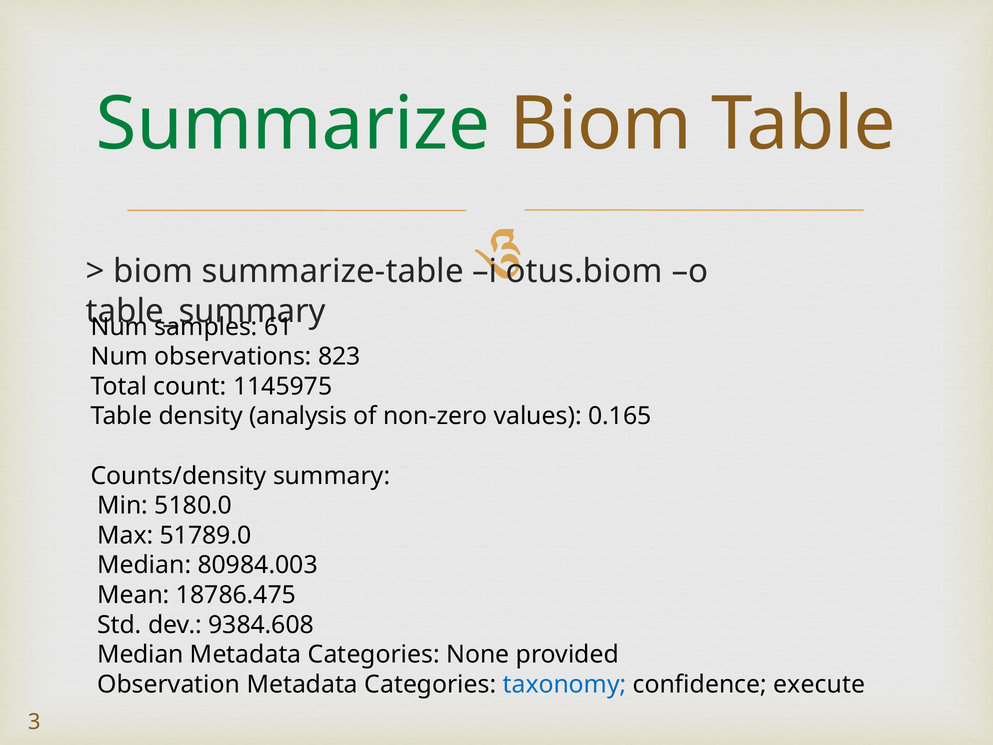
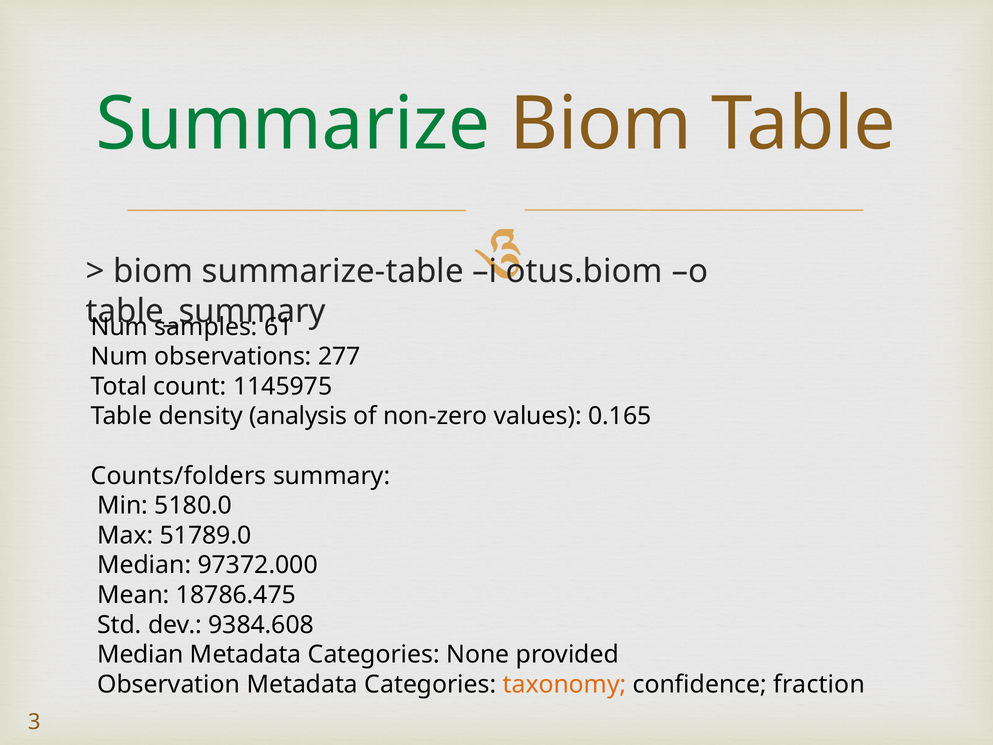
823: 823 -> 277
Counts/density: Counts/density -> Counts/folders
80984.003: 80984.003 -> 97372.000
taxonomy colour: blue -> orange
execute: execute -> fraction
